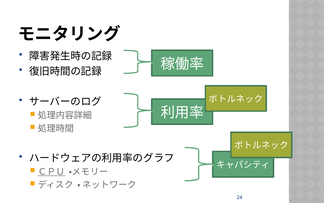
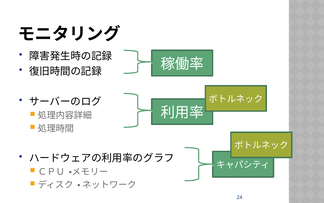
ＣＰＵ underline: present -> none
